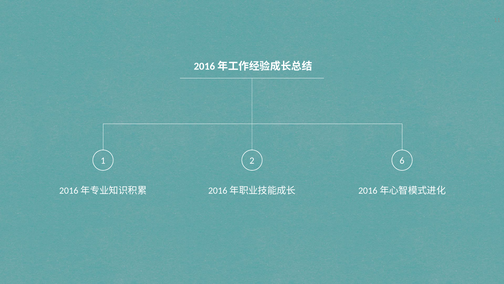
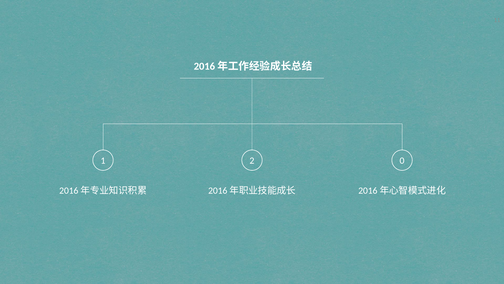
6: 6 -> 0
